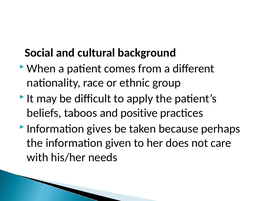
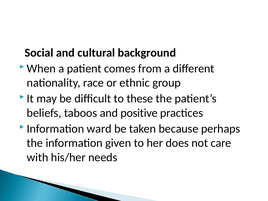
apply: apply -> these
gives: gives -> ward
